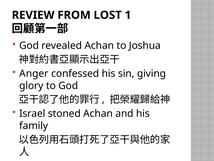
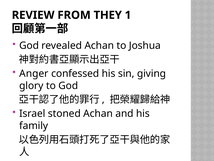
LOST: LOST -> THEY
